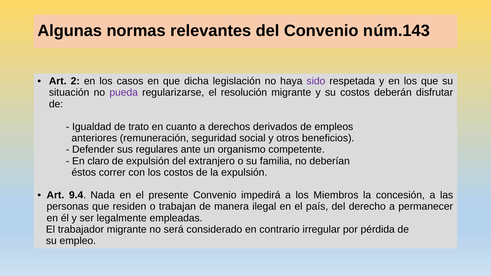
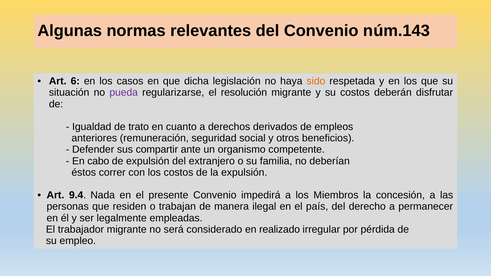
2: 2 -> 6
sido colour: purple -> orange
regulares: regulares -> compartir
claro: claro -> cabo
contrario: contrario -> realizado
